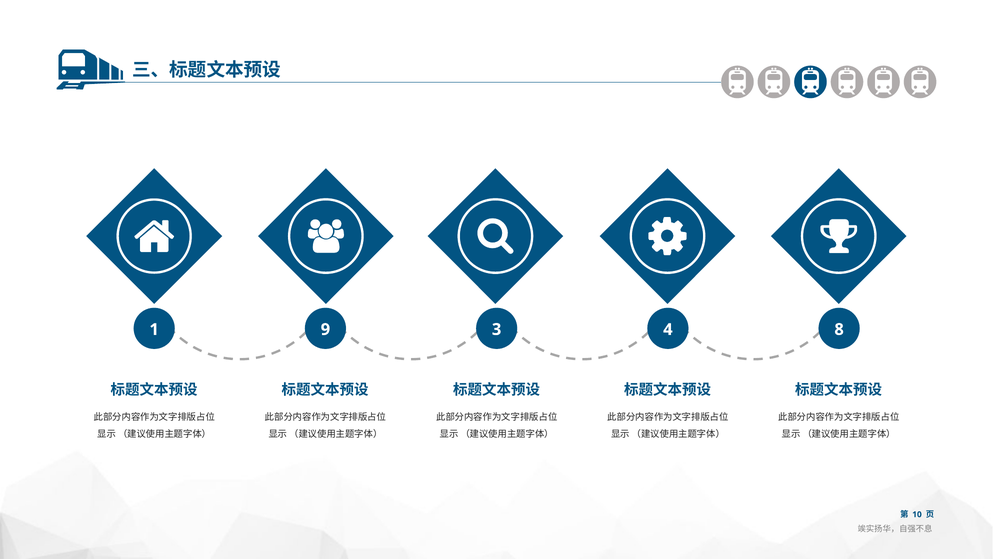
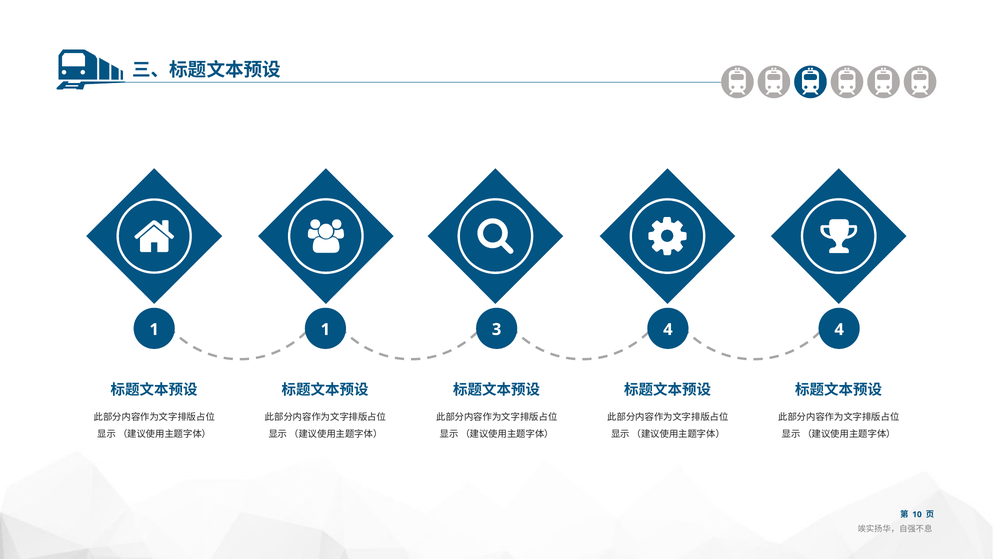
1 9: 9 -> 1
4 8: 8 -> 4
